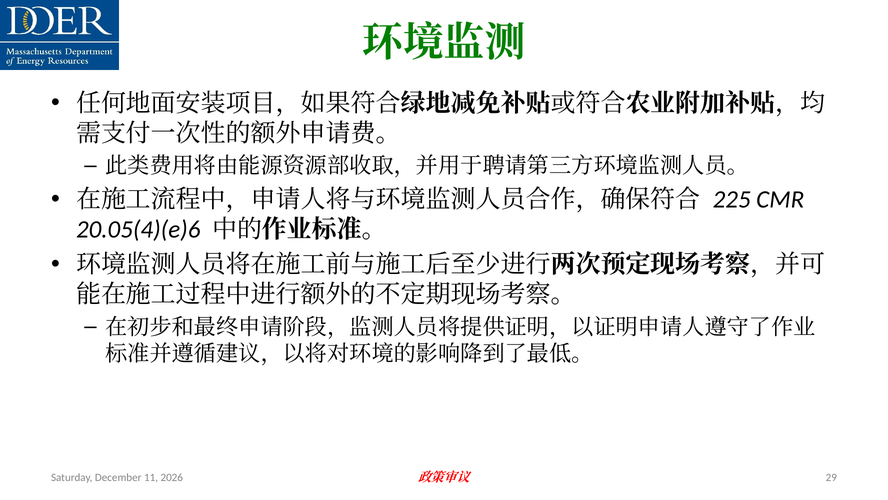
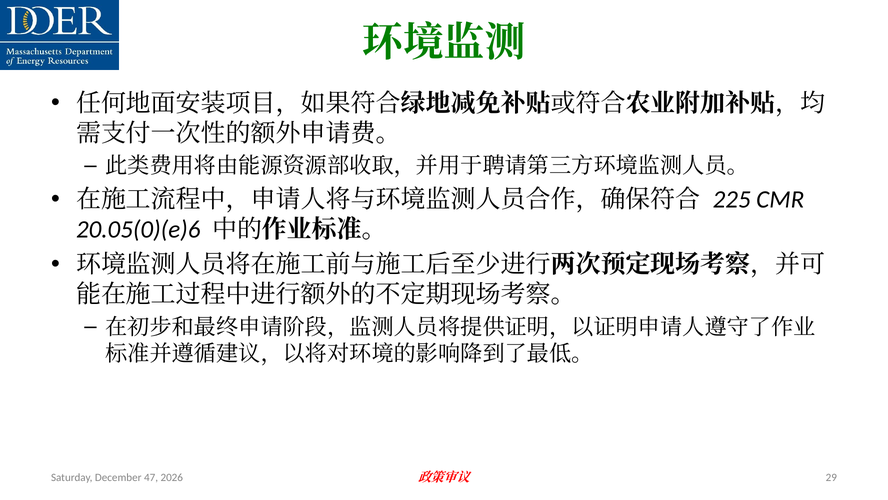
20.05(4)(e)6: 20.05(4)(e)6 -> 20.05(0)(e)6
11: 11 -> 47
